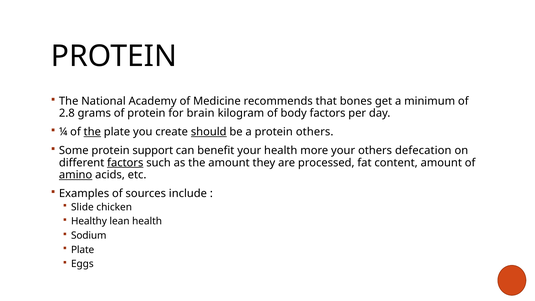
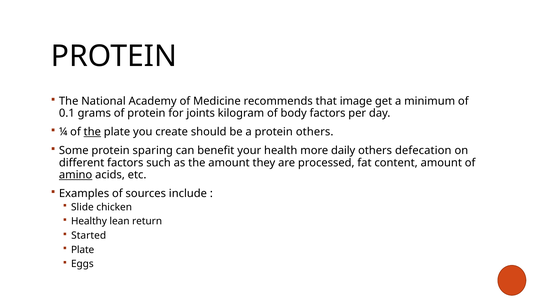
bones: bones -> image
2.8: 2.8 -> 0.1
brain: brain -> joints
should underline: present -> none
support: support -> sparing
more your: your -> daily
factors at (125, 163) underline: present -> none
lean health: health -> return
Sodium: Sodium -> Started
